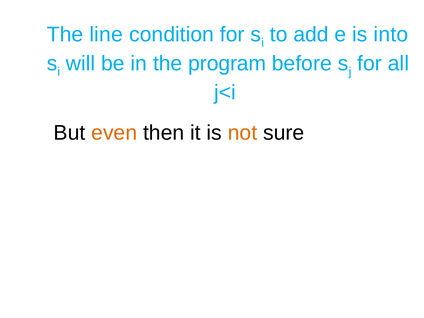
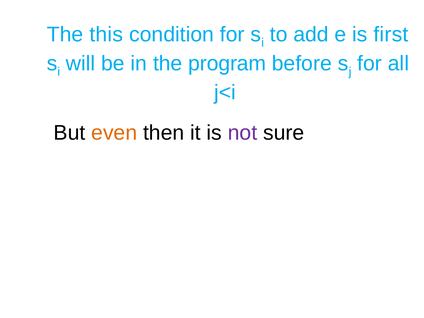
line: line -> this
into: into -> first
not colour: orange -> purple
